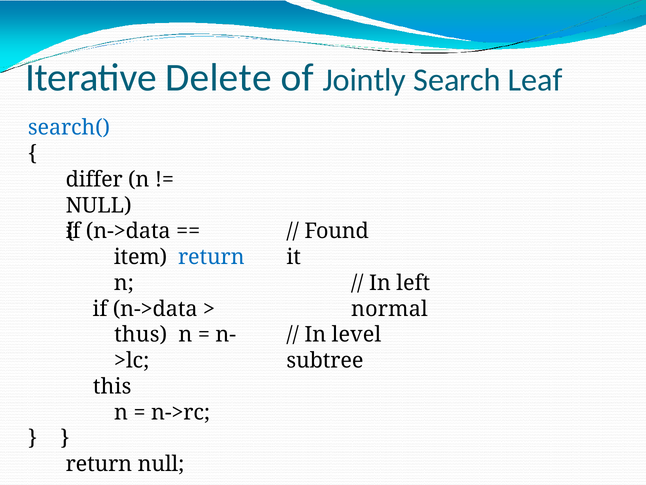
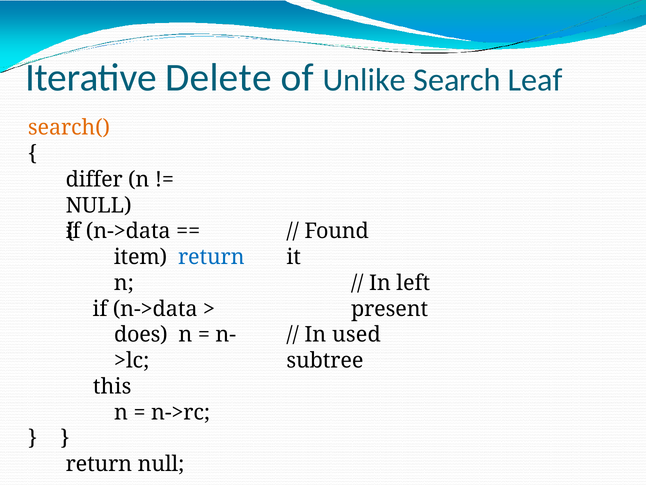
Jointly: Jointly -> Unlike
search( colour: blue -> orange
normal: normal -> present
thus: thus -> does
level: level -> used
